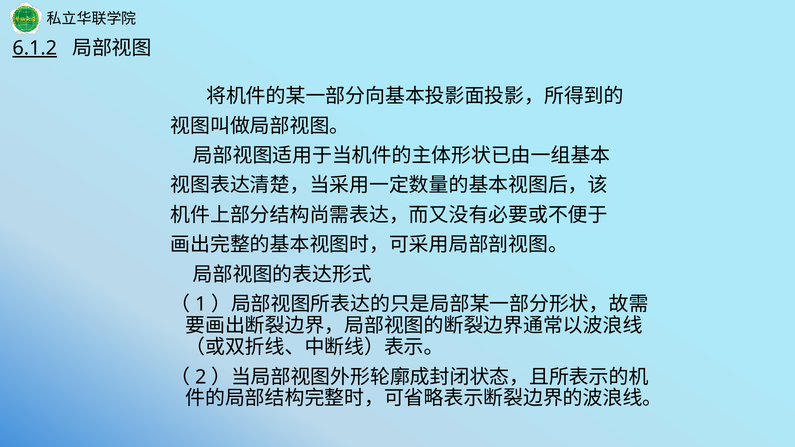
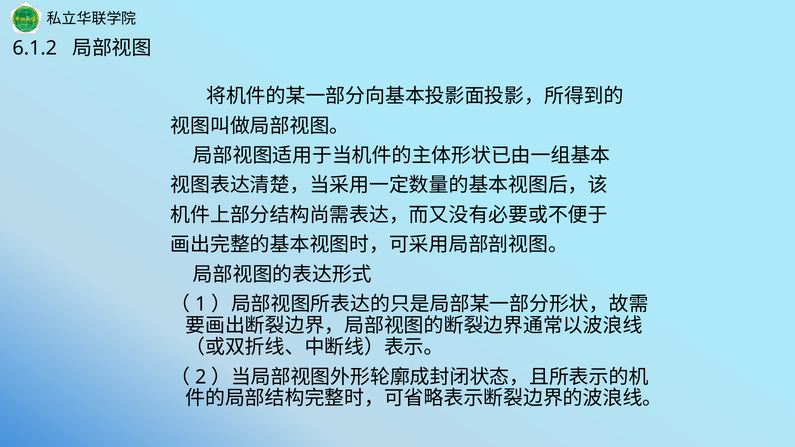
6.1.2 underline: present -> none
